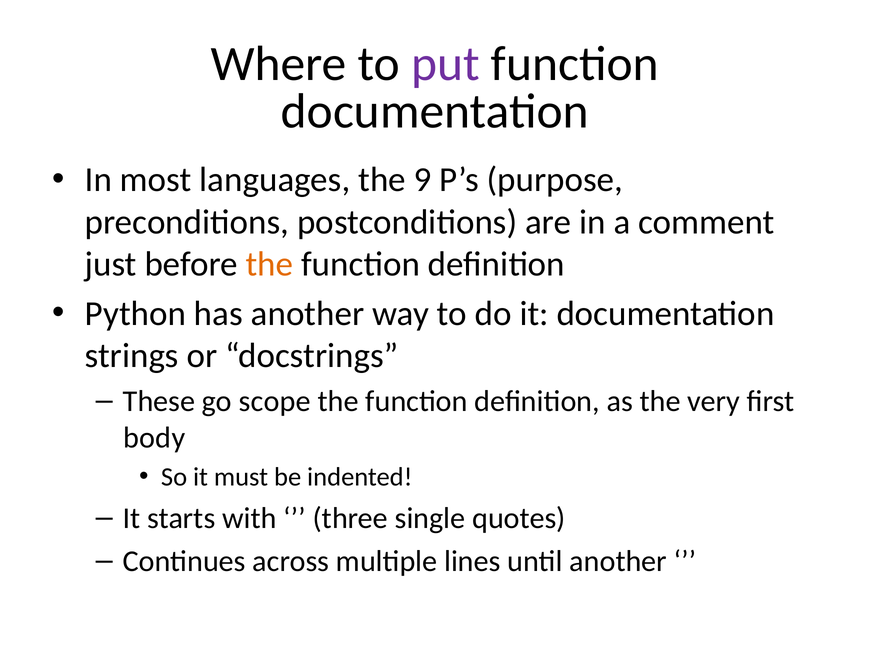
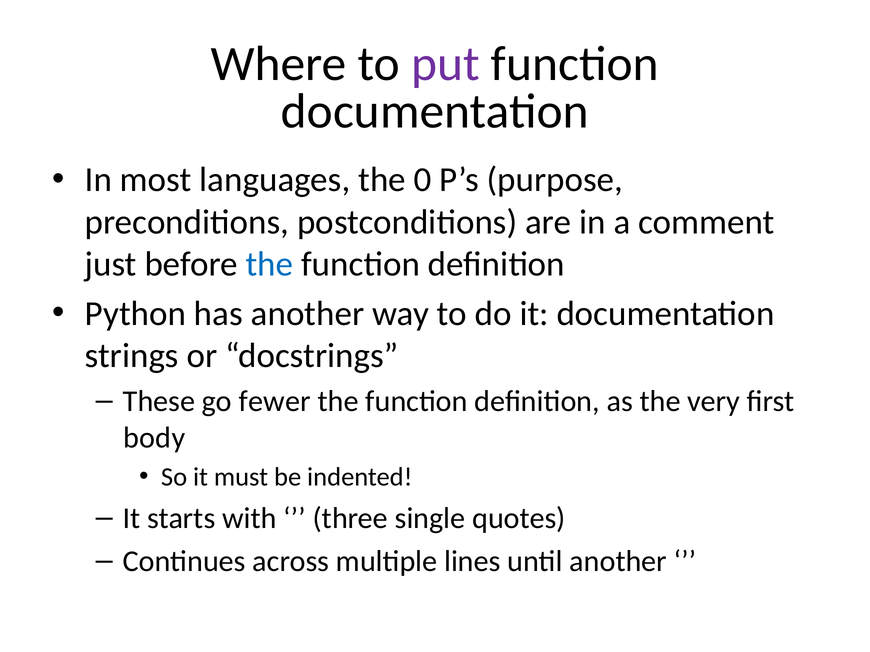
9: 9 -> 0
the at (269, 264) colour: orange -> blue
scope: scope -> fewer
